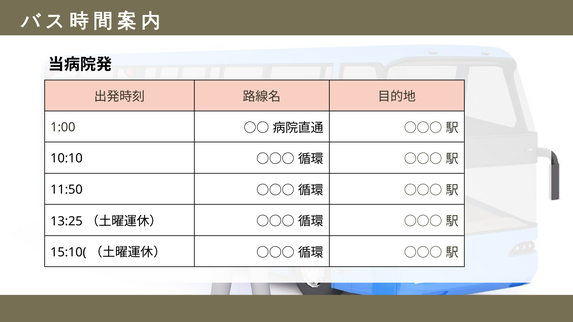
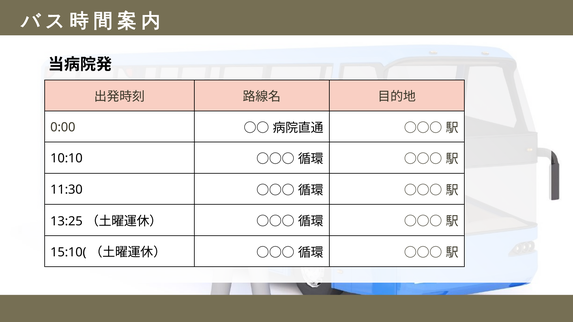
1:00: 1:00 -> 0:00
11:50: 11:50 -> 11:30
